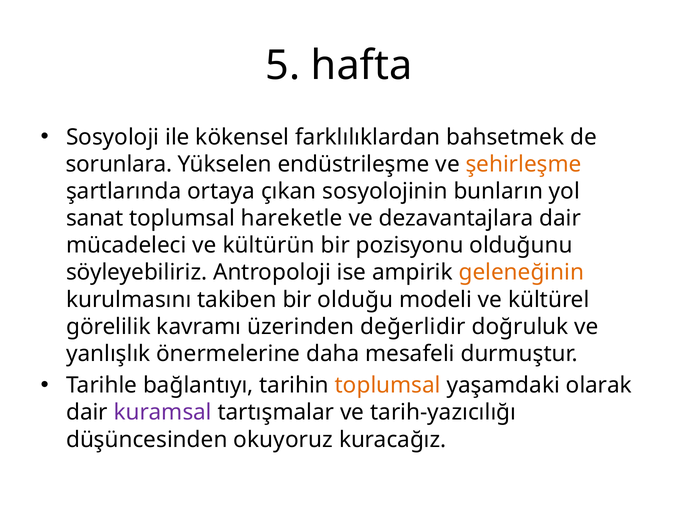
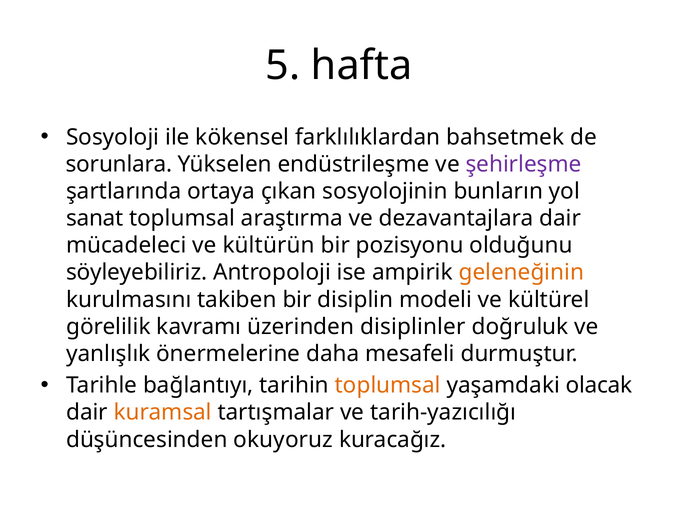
şehirleşme colour: orange -> purple
hareketle: hareketle -> araştırma
olduğu: olduğu -> disiplin
değerlidir: değerlidir -> disiplinler
olarak: olarak -> olacak
kuramsal colour: purple -> orange
